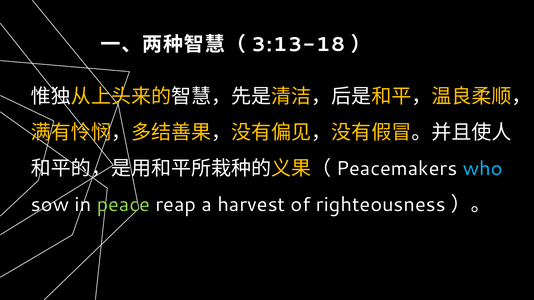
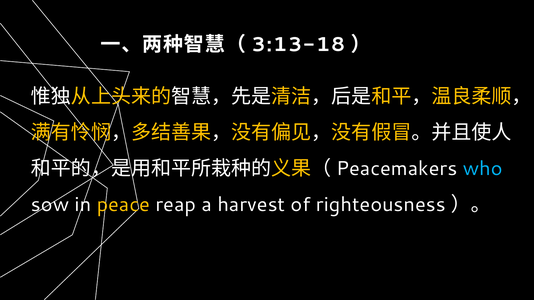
peace colour: light green -> yellow
